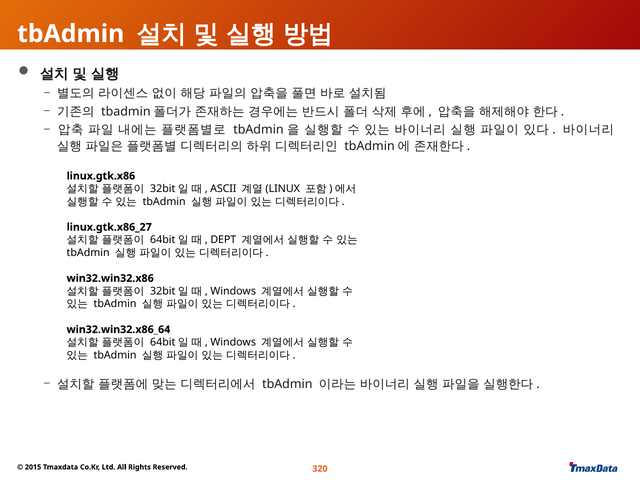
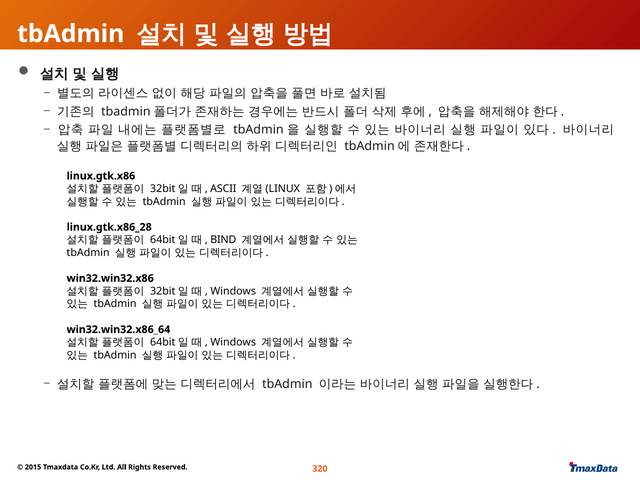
linux.gtk.x86_27: linux.gtk.x86_27 -> linux.gtk.x86_28
DEPT: DEPT -> BIND
